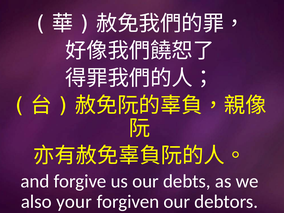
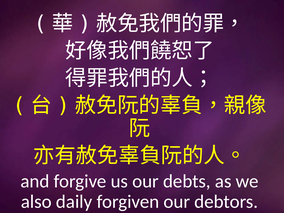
your: your -> daily
